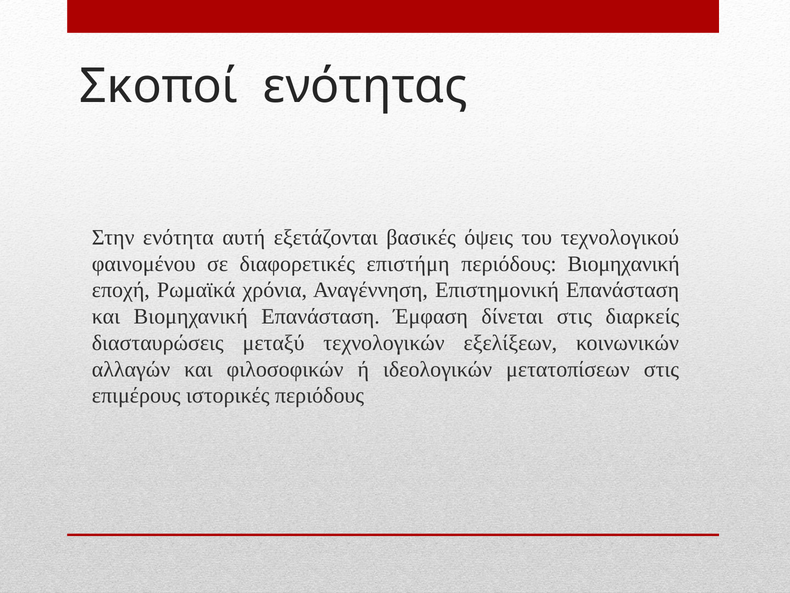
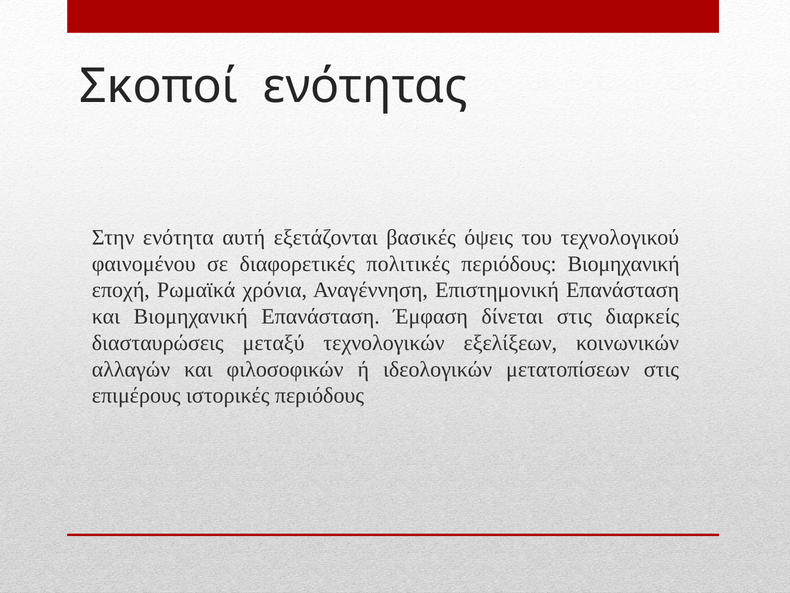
επιστήμη: επιστήμη -> πολιτικές
